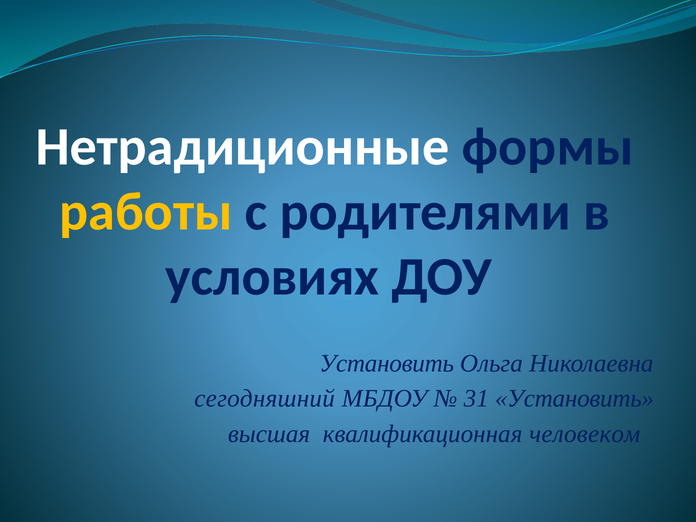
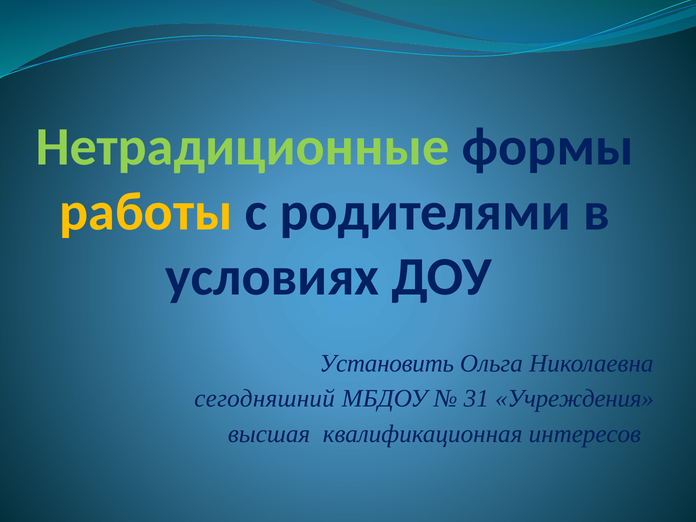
Нетрадиционные colour: white -> light green
31 Установить: Установить -> Учреждения
человеком: человеком -> интересов
